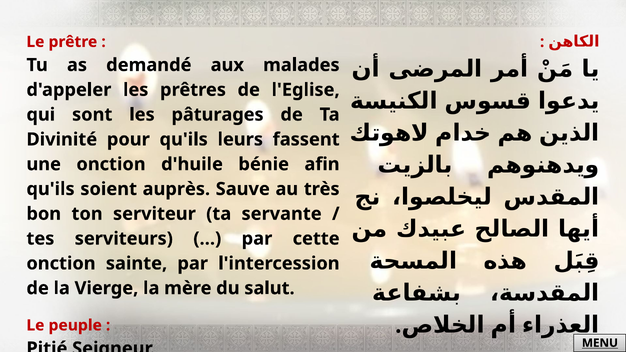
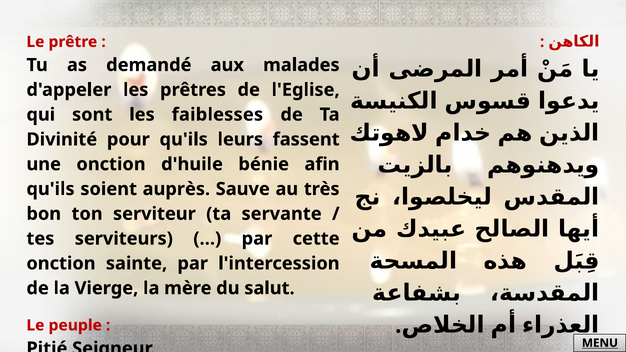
pâturages: pâturages -> faiblesses
